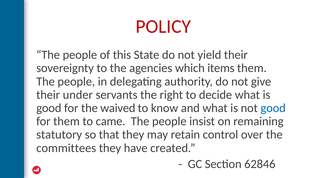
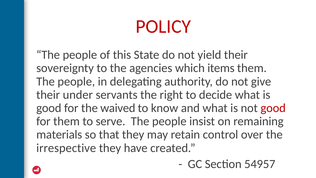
good at (273, 108) colour: blue -> red
came: came -> serve
statutory: statutory -> materials
committees: committees -> irrespective
62846: 62846 -> 54957
